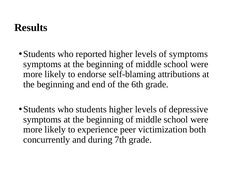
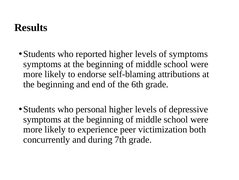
who students: students -> personal
